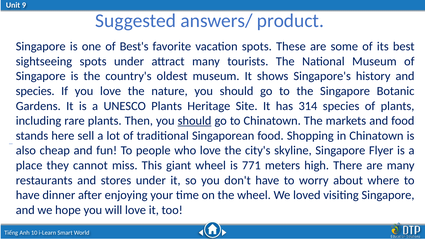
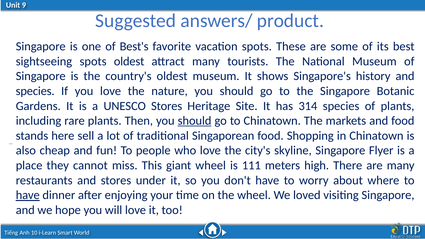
spots under: under -> oldest
UNESCO Plants: Plants -> Stores
771: 771 -> 111
have at (28, 195) underline: none -> present
